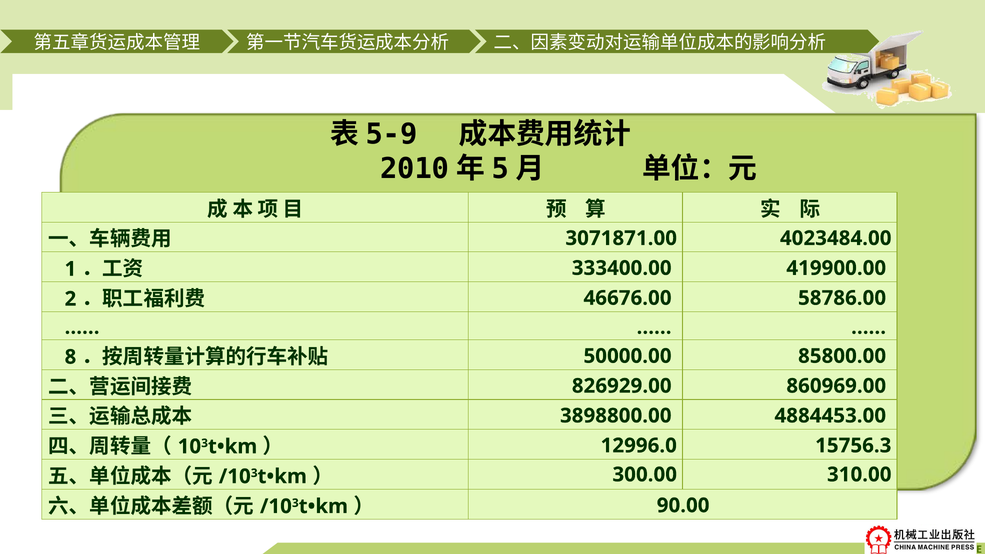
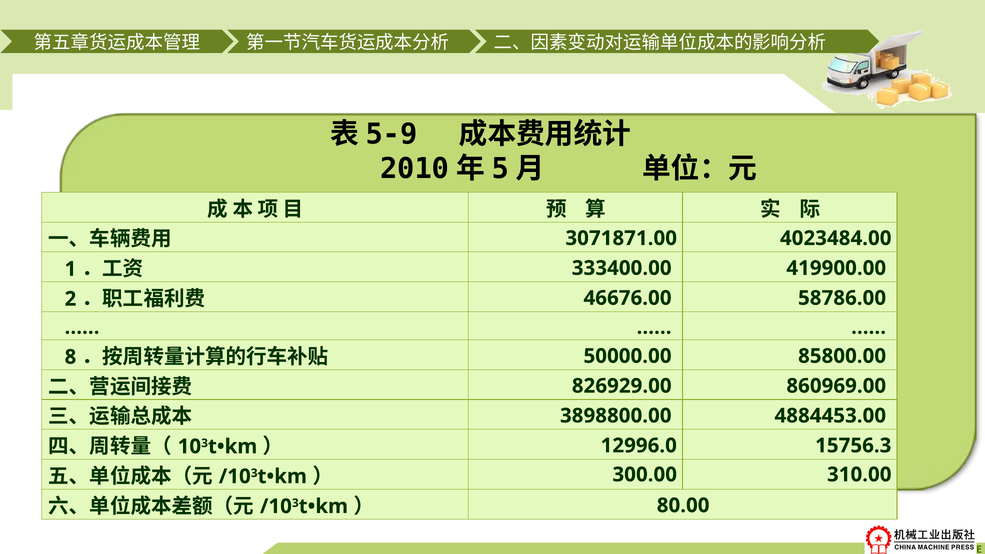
90.00: 90.00 -> 80.00
